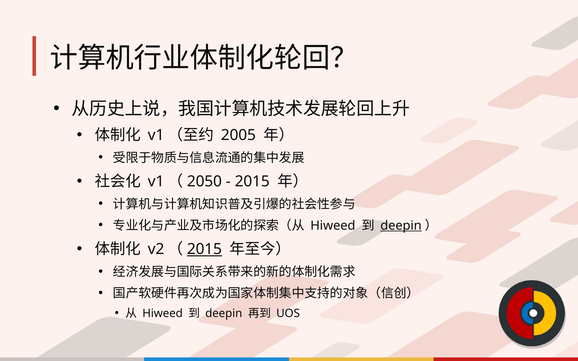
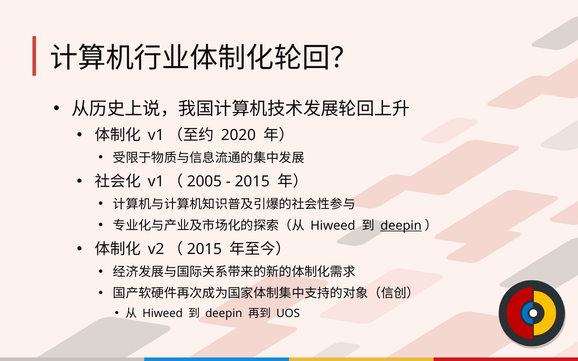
2005: 2005 -> 2020
2050: 2050 -> 2005
2015 at (204, 249) underline: present -> none
